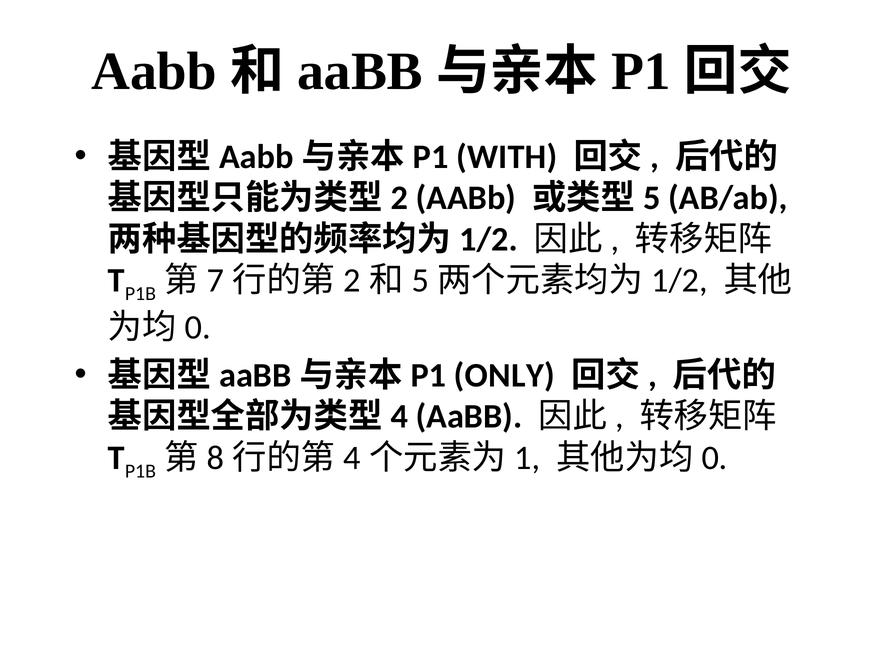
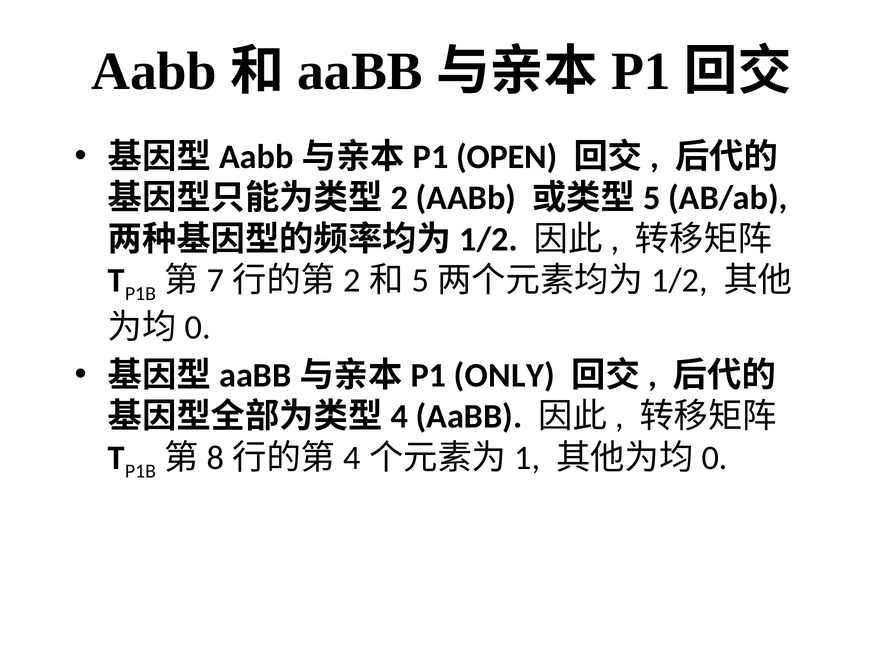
WITH: WITH -> OPEN
